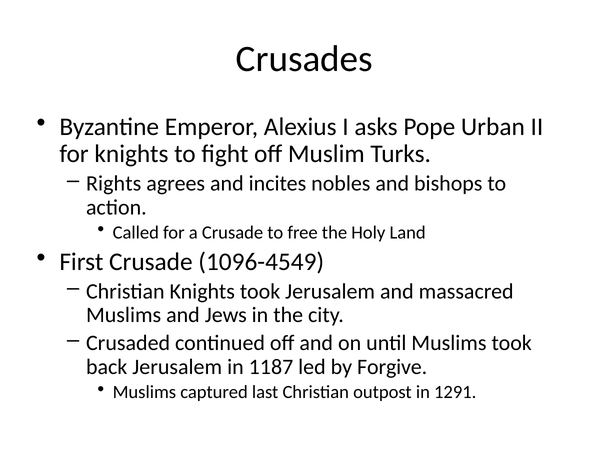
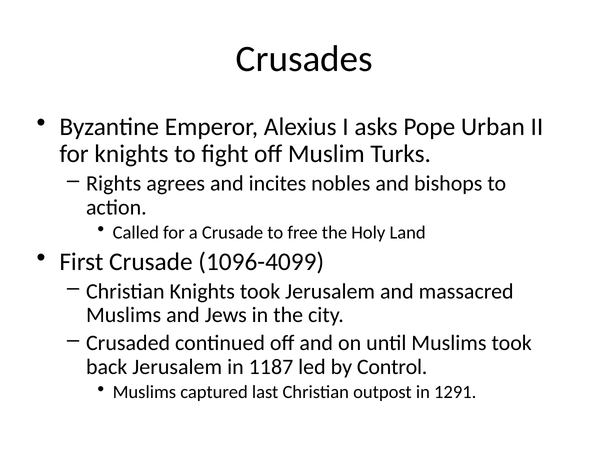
1096-4549: 1096-4549 -> 1096-4099
Forgive: Forgive -> Control
